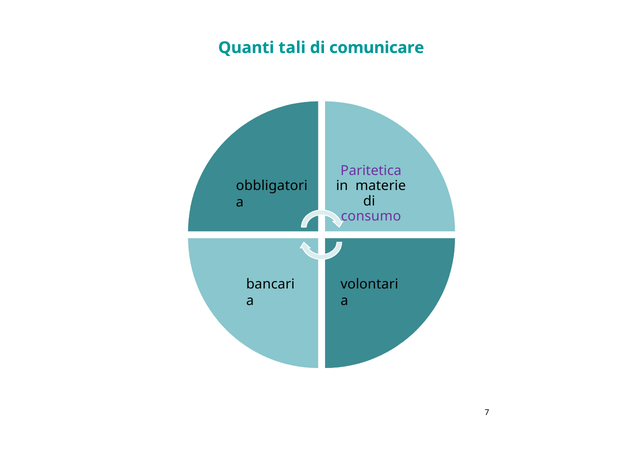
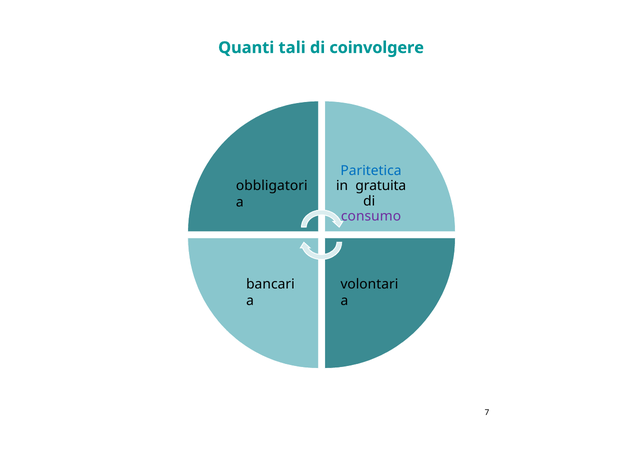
comunicare: comunicare -> coinvolgere
Paritetica colour: purple -> blue
materie: materie -> gratuita
